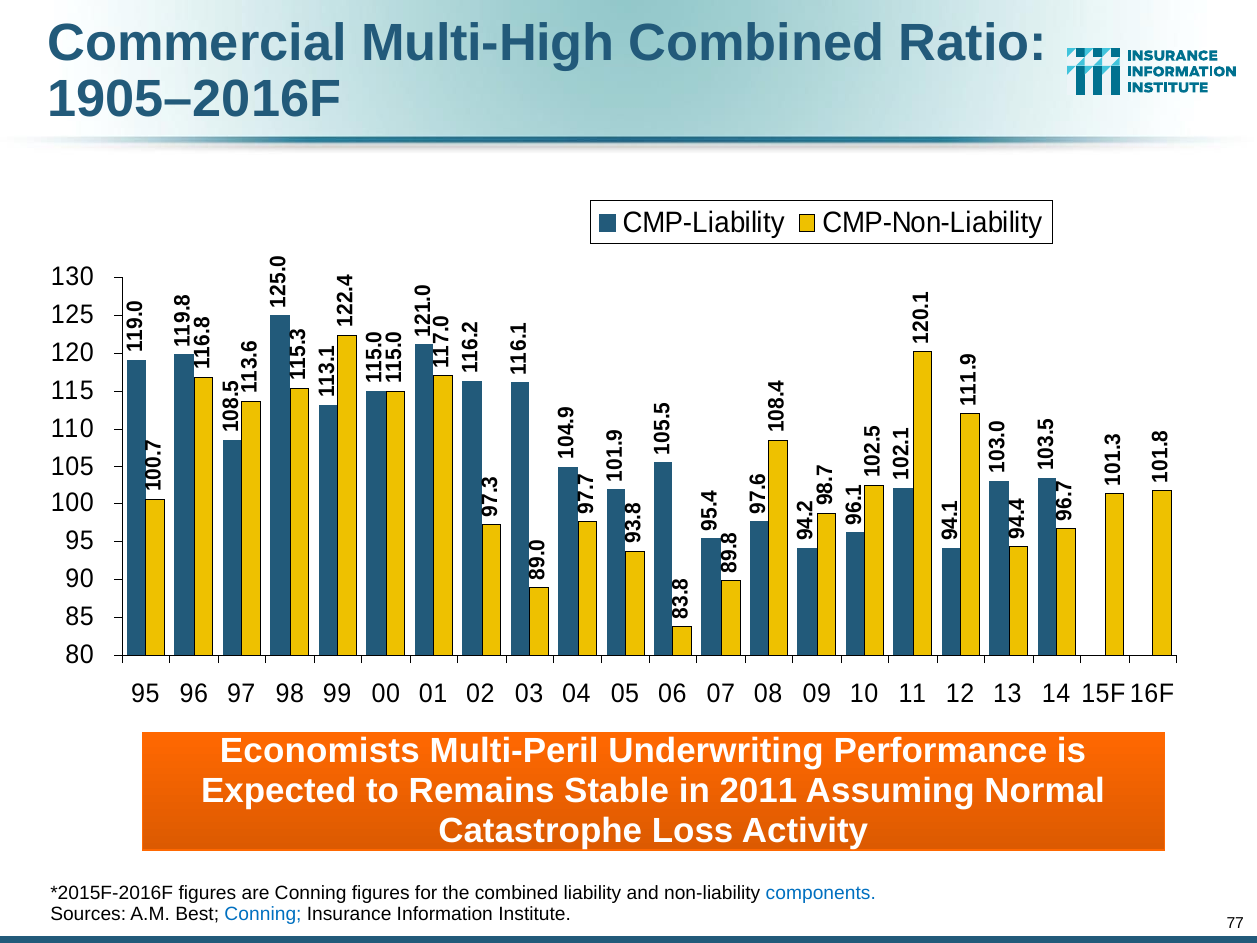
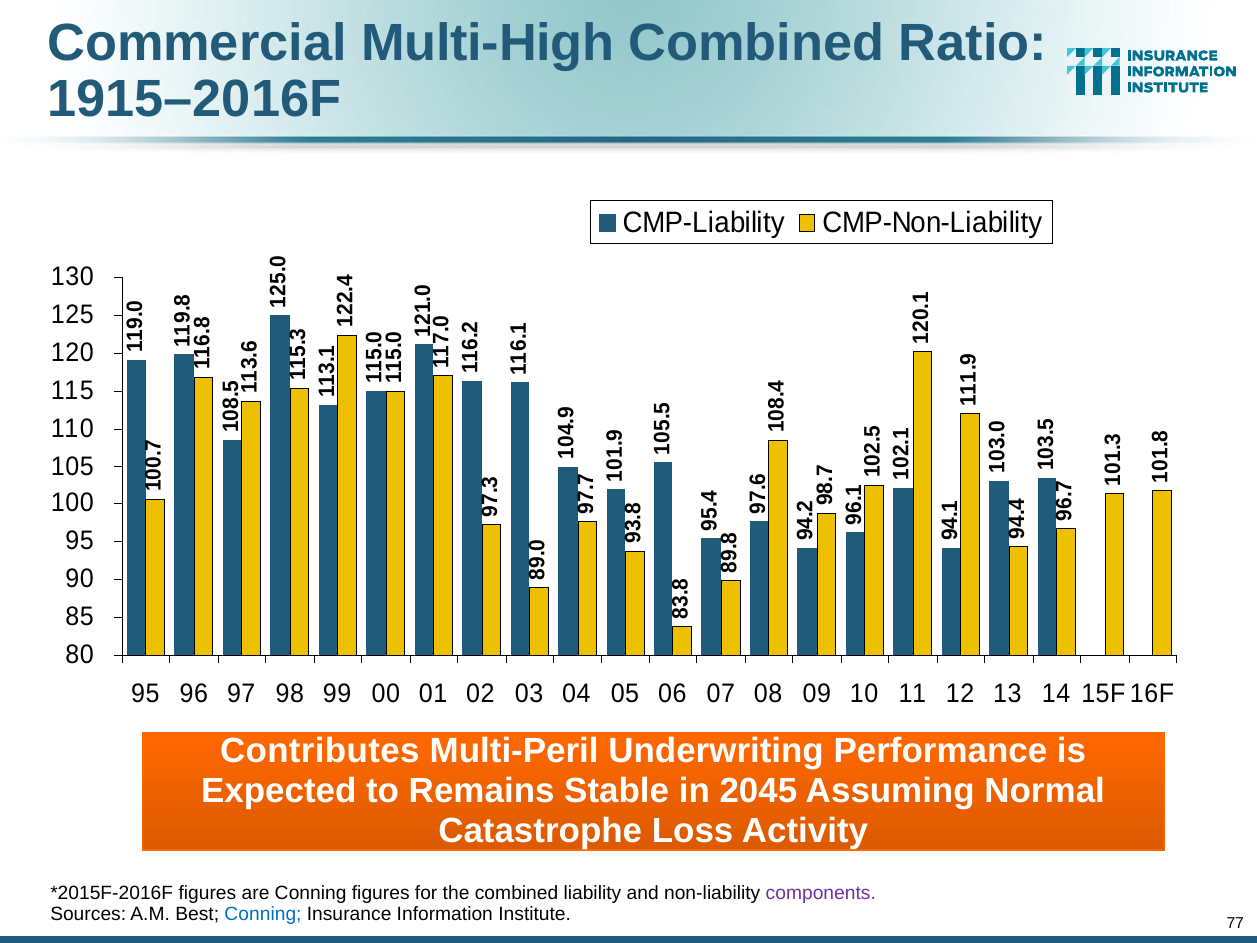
1905–2016F: 1905–2016F -> 1915–2016F
Economists: Economists -> Contributes
2011: 2011 -> 2045
components colour: blue -> purple
